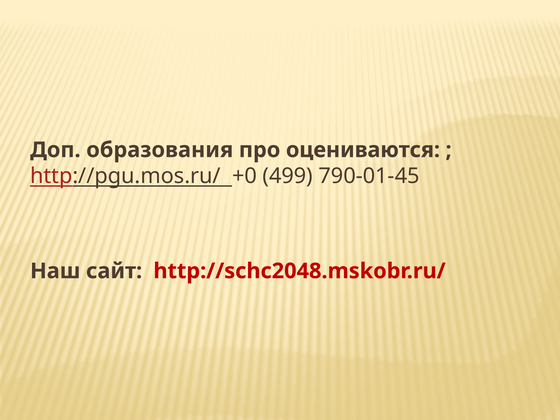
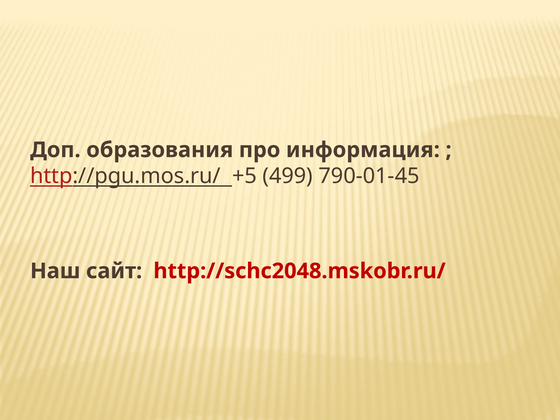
оцениваются: оцениваются -> информация
+0: +0 -> +5
